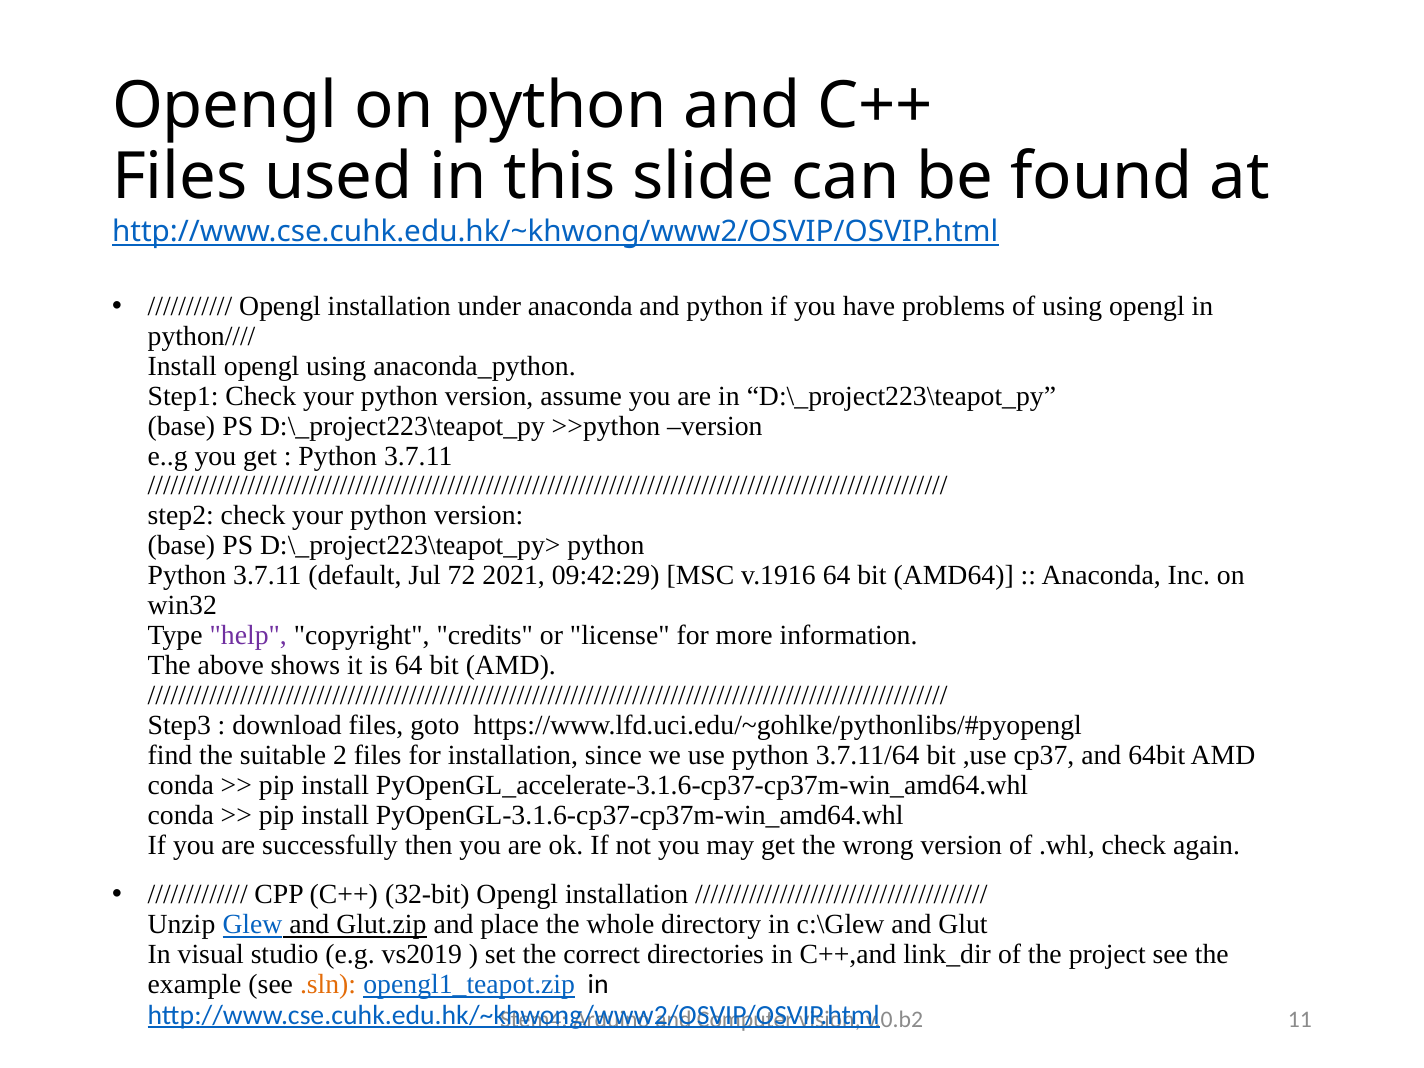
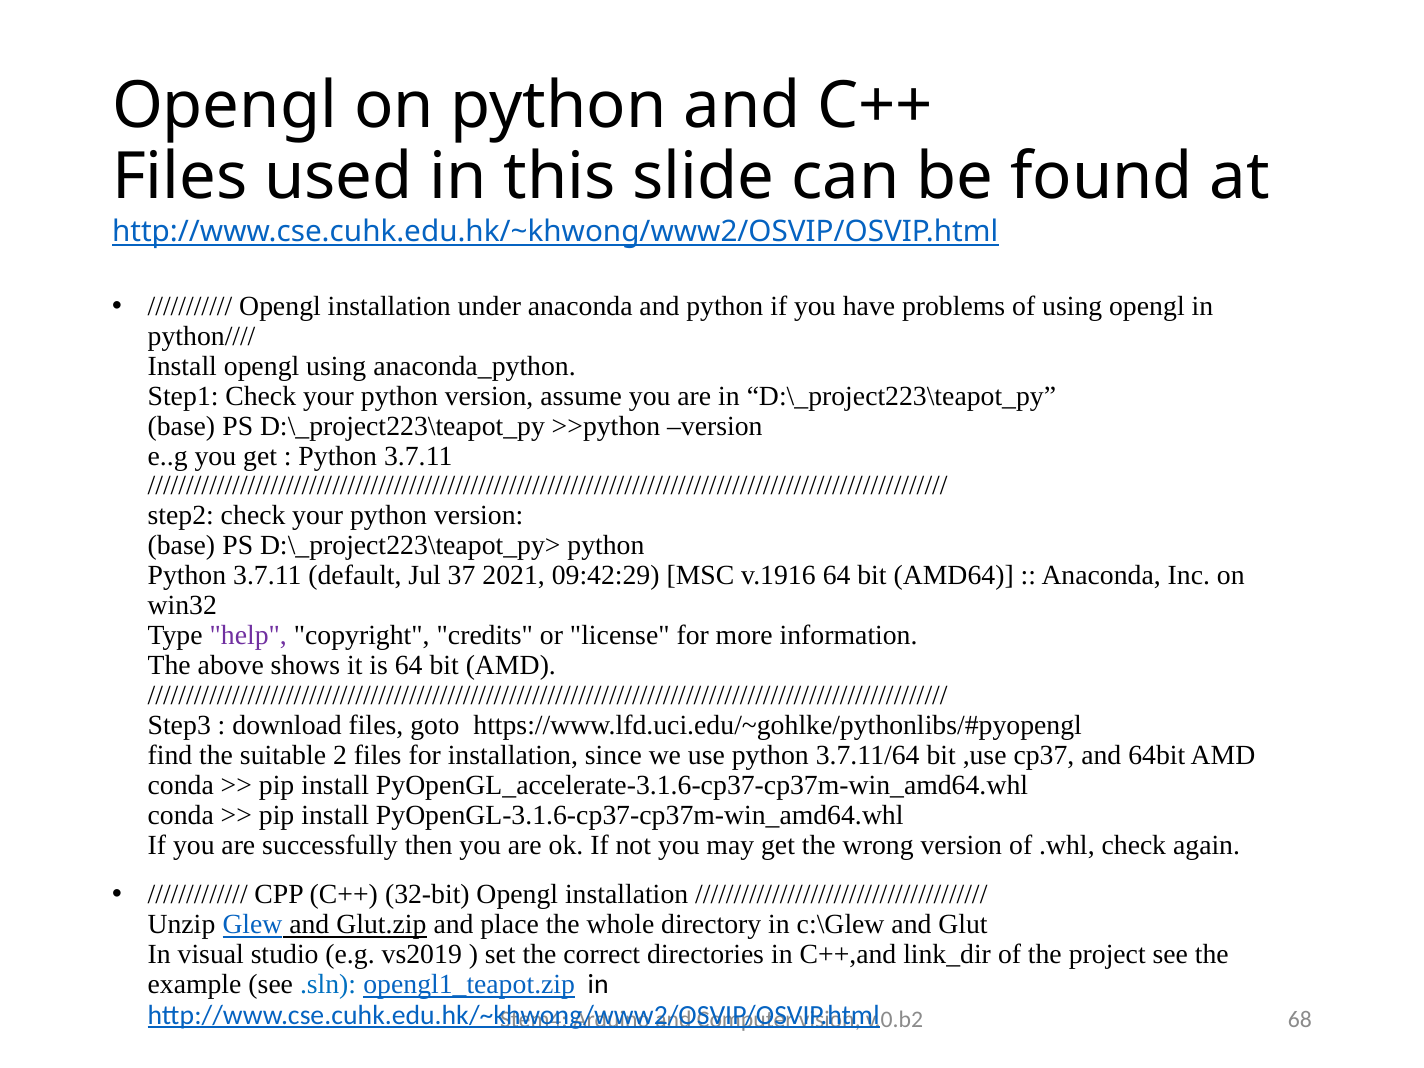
72: 72 -> 37
.sln colour: orange -> blue
11: 11 -> 68
